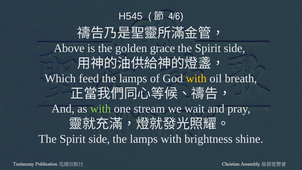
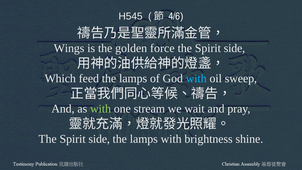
Above: Above -> Wings
grace: grace -> force
with at (196, 78) colour: yellow -> light blue
breath: breath -> sweep
